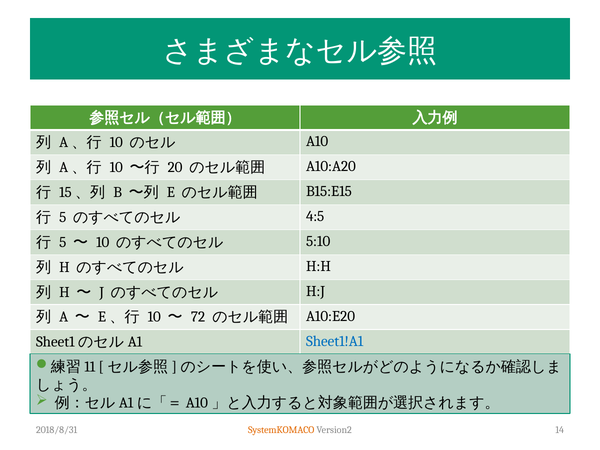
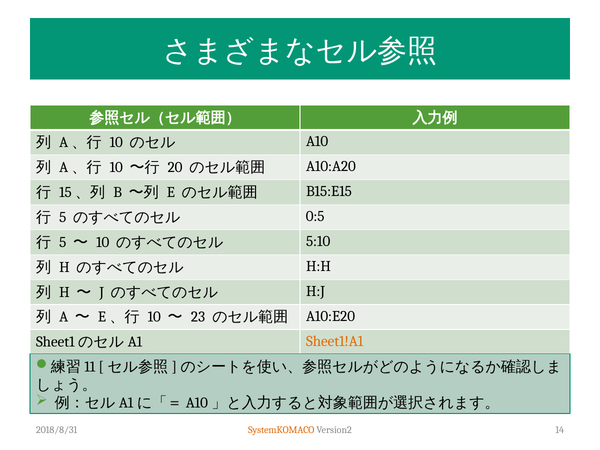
4:5: 4:5 -> 0:5
72: 72 -> 23
Sheet1!A1 colour: blue -> orange
